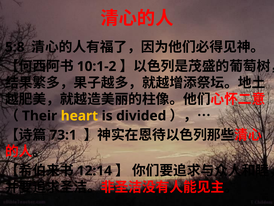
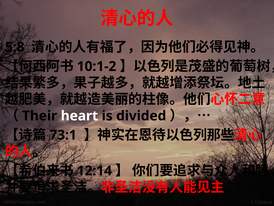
heart colour: yellow -> white
